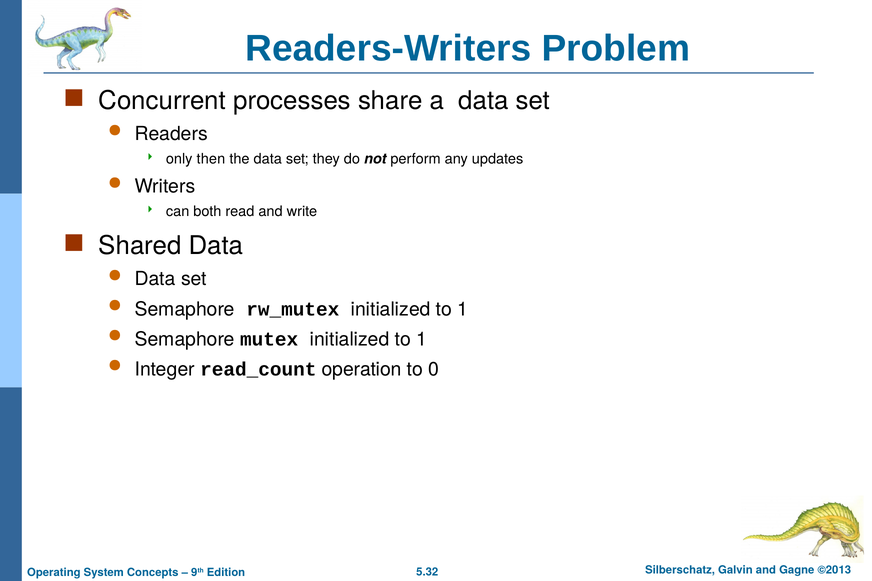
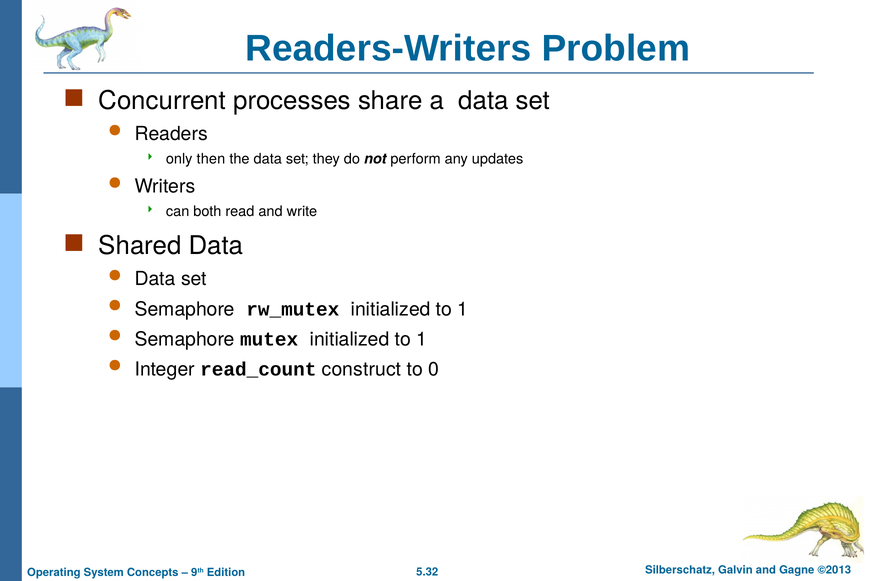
operation: operation -> construct
